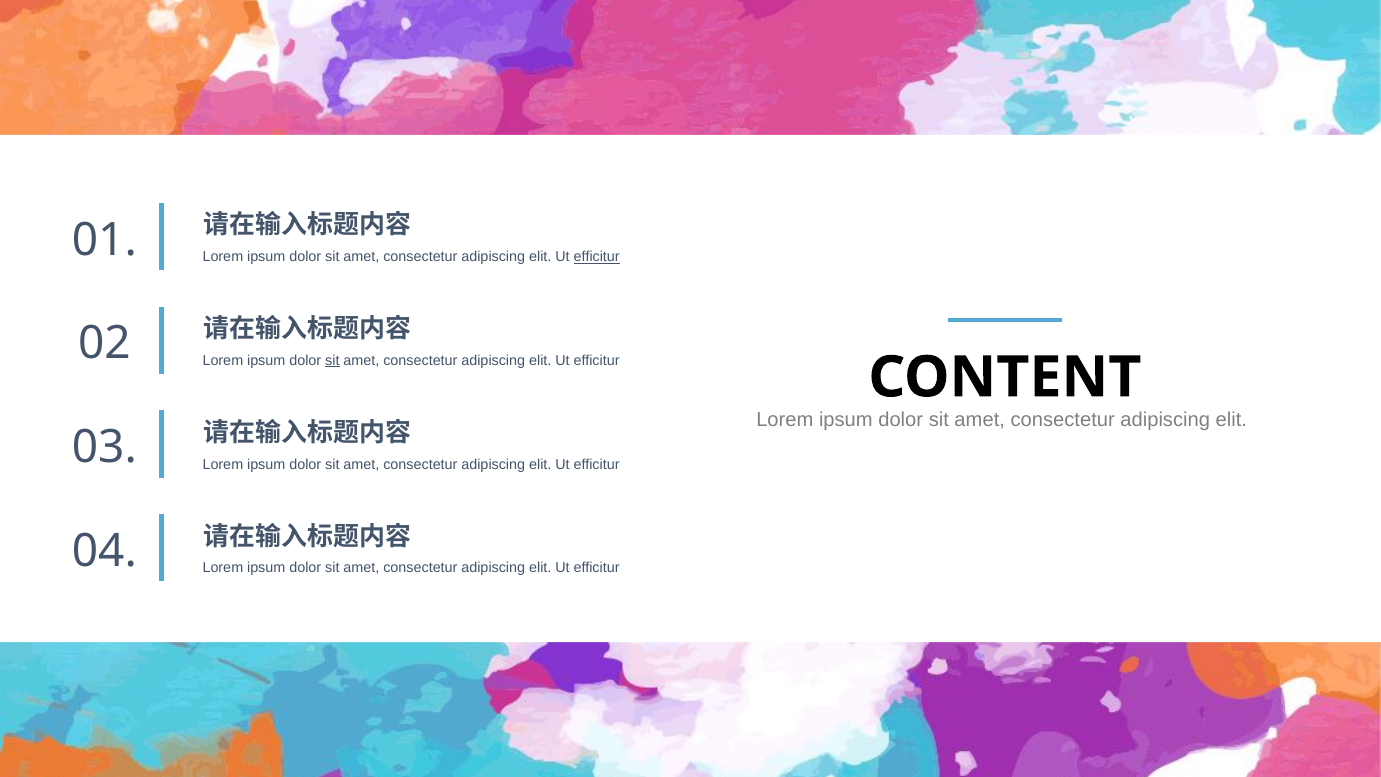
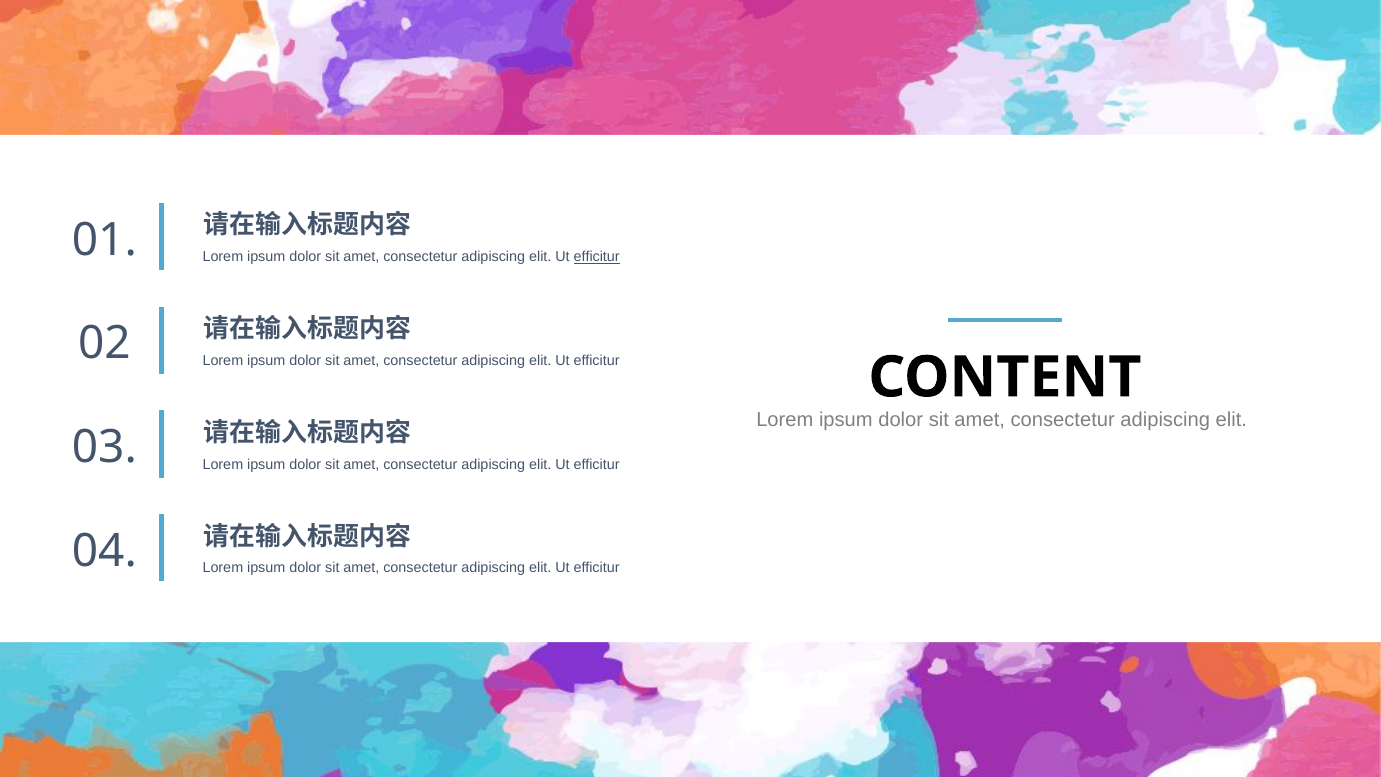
sit at (332, 361) underline: present -> none
